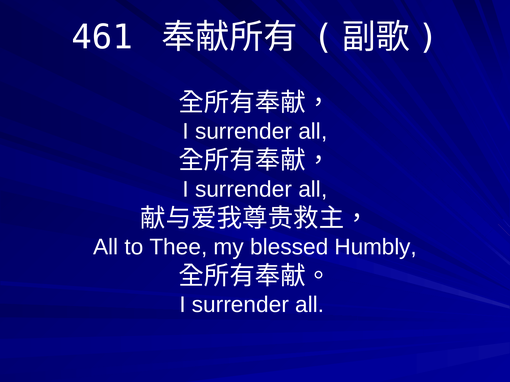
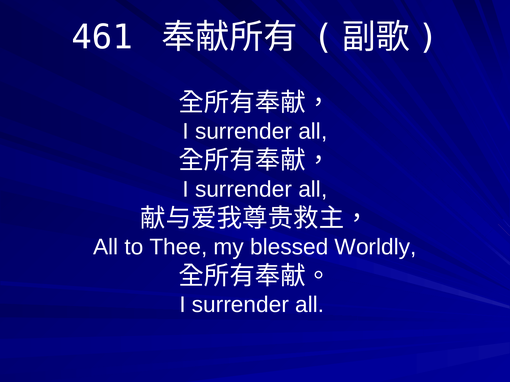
Humbly: Humbly -> Worldly
